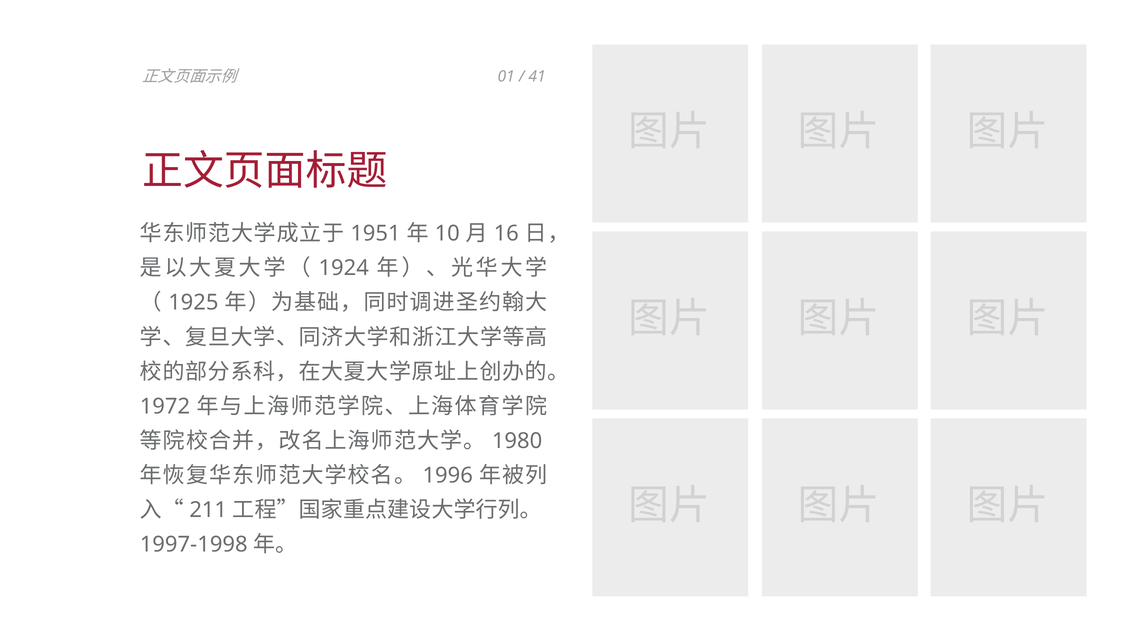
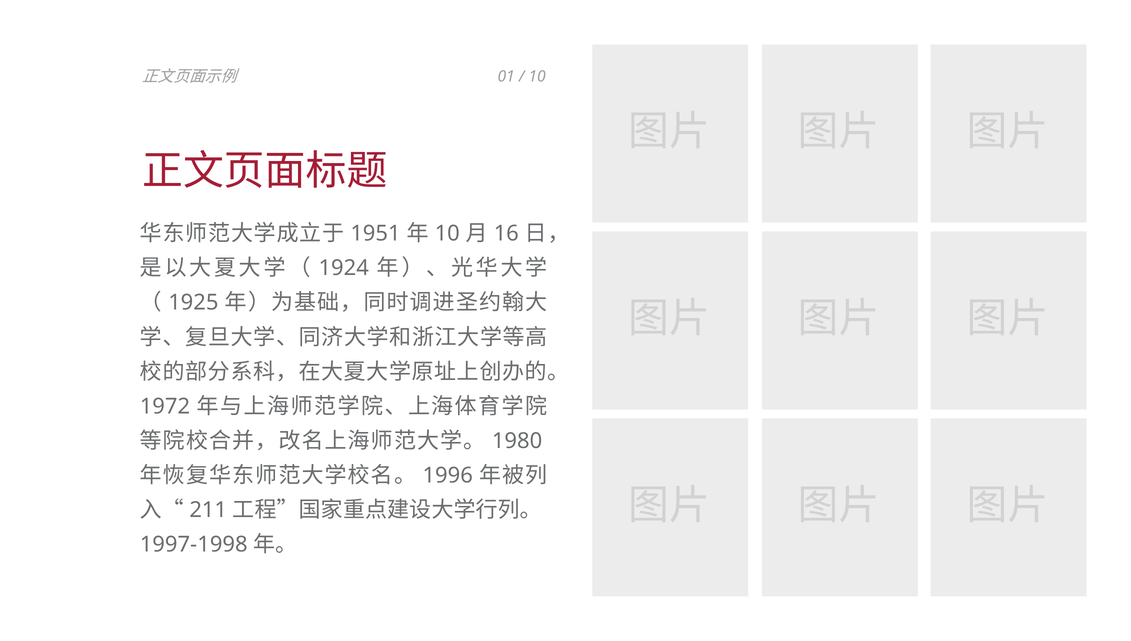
41 at (537, 76): 41 -> 10
